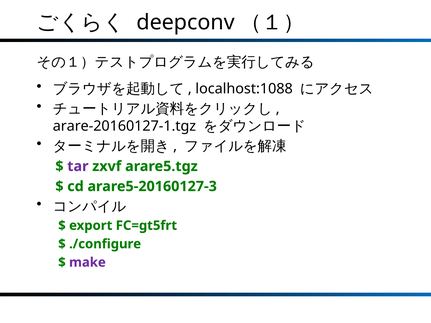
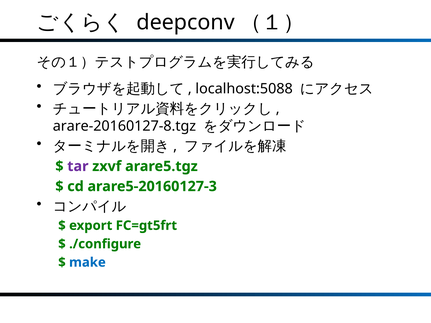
localhost:1088: localhost:1088 -> localhost:5088
arare-20160127-1.tgz: arare-20160127-1.tgz -> arare-20160127-8.tgz
make colour: purple -> blue
